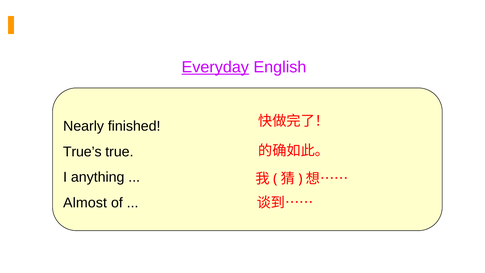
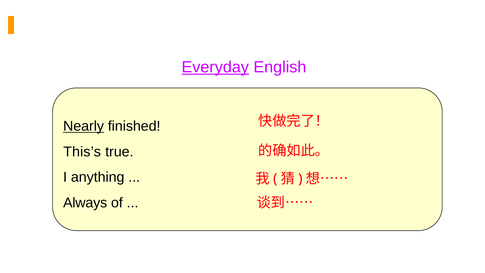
Nearly underline: none -> present
True’s: True’s -> This’s
Almost: Almost -> Always
